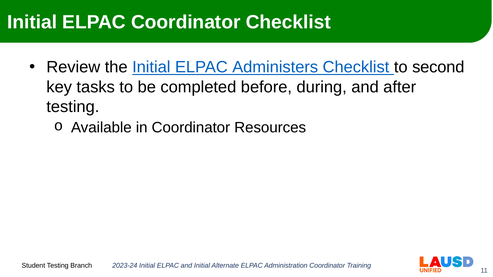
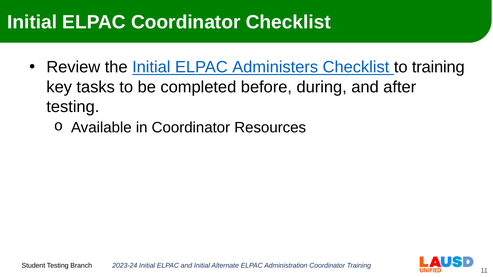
to second: second -> training
